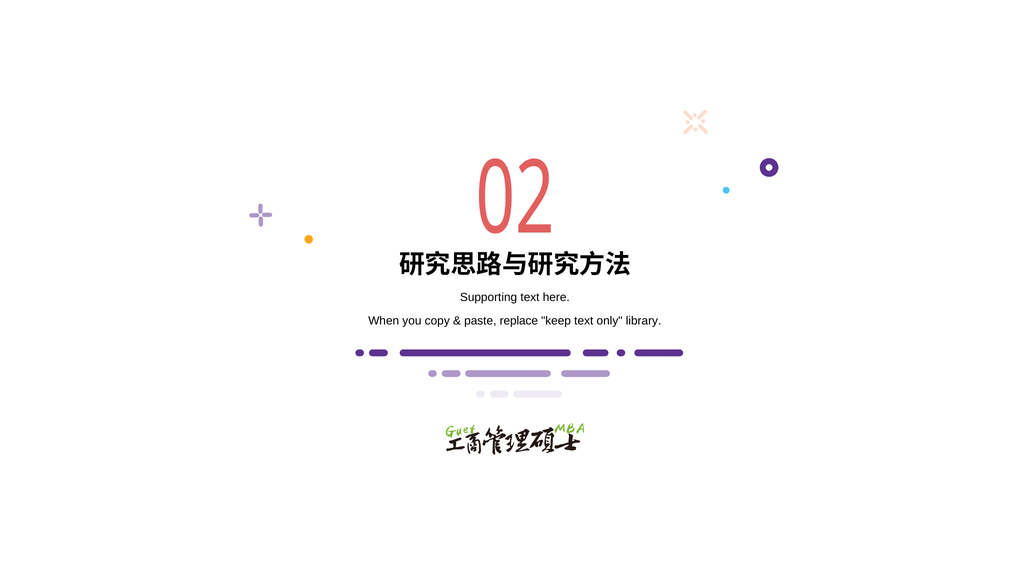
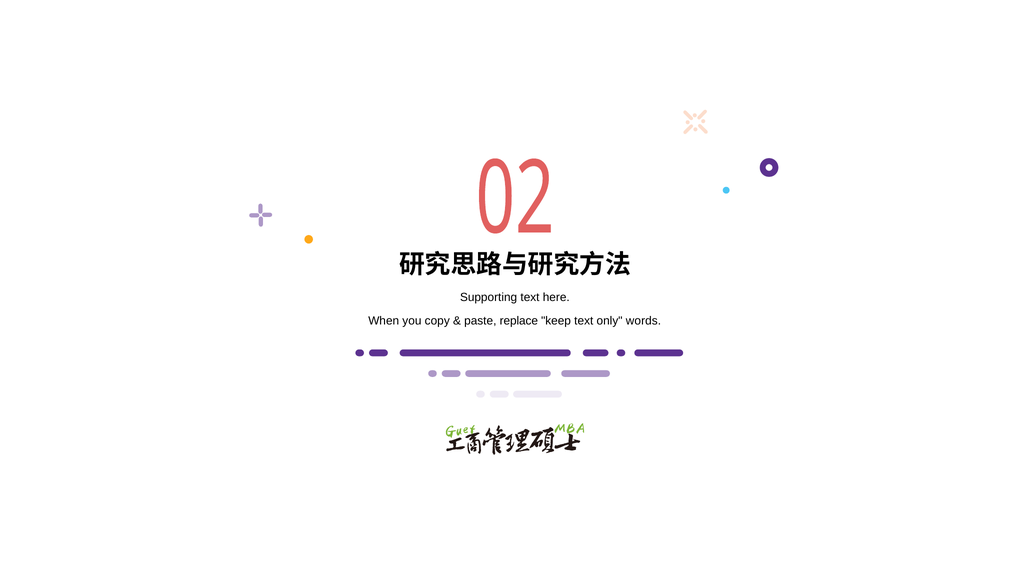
library: library -> words
